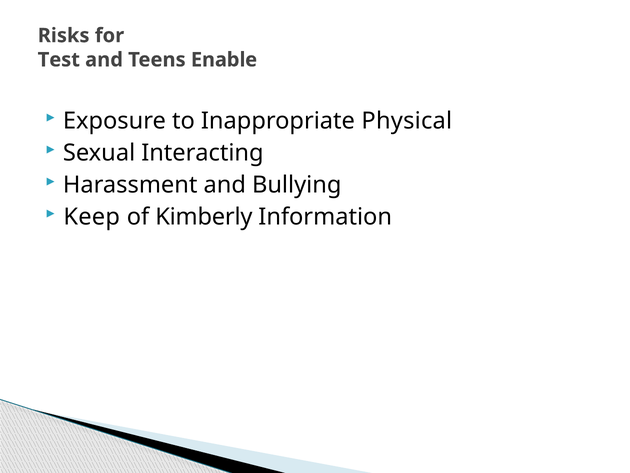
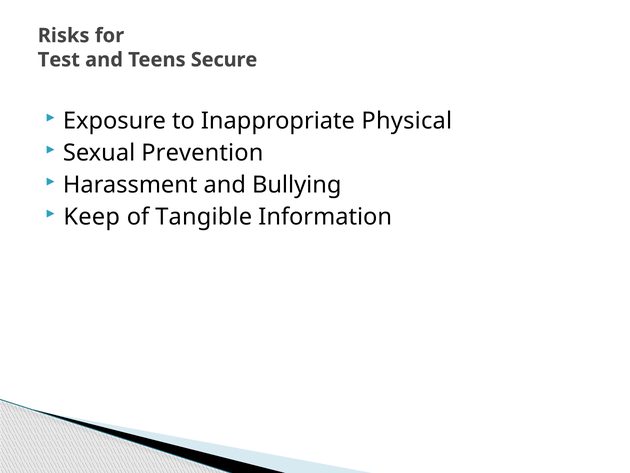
Enable: Enable -> Secure
Interacting: Interacting -> Prevention
Kimberly: Kimberly -> Tangible
